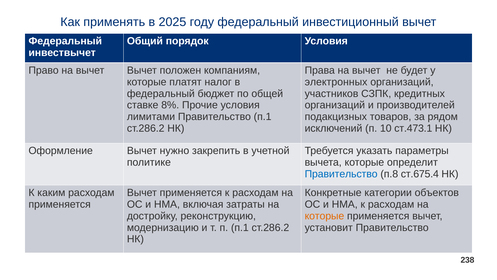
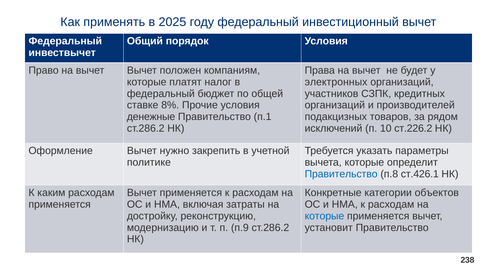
лимитами: лимитами -> денежные
ст.473.1: ст.473.1 -> ст.226.2
ст.675.4: ст.675.4 -> ст.426.1
которые at (324, 216) colour: orange -> blue
п п.1: п.1 -> п.9
